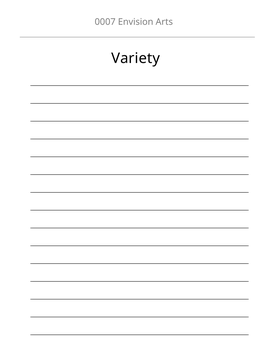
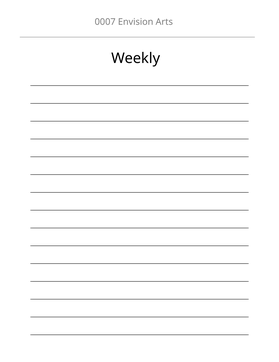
Variety: Variety -> Weekly
